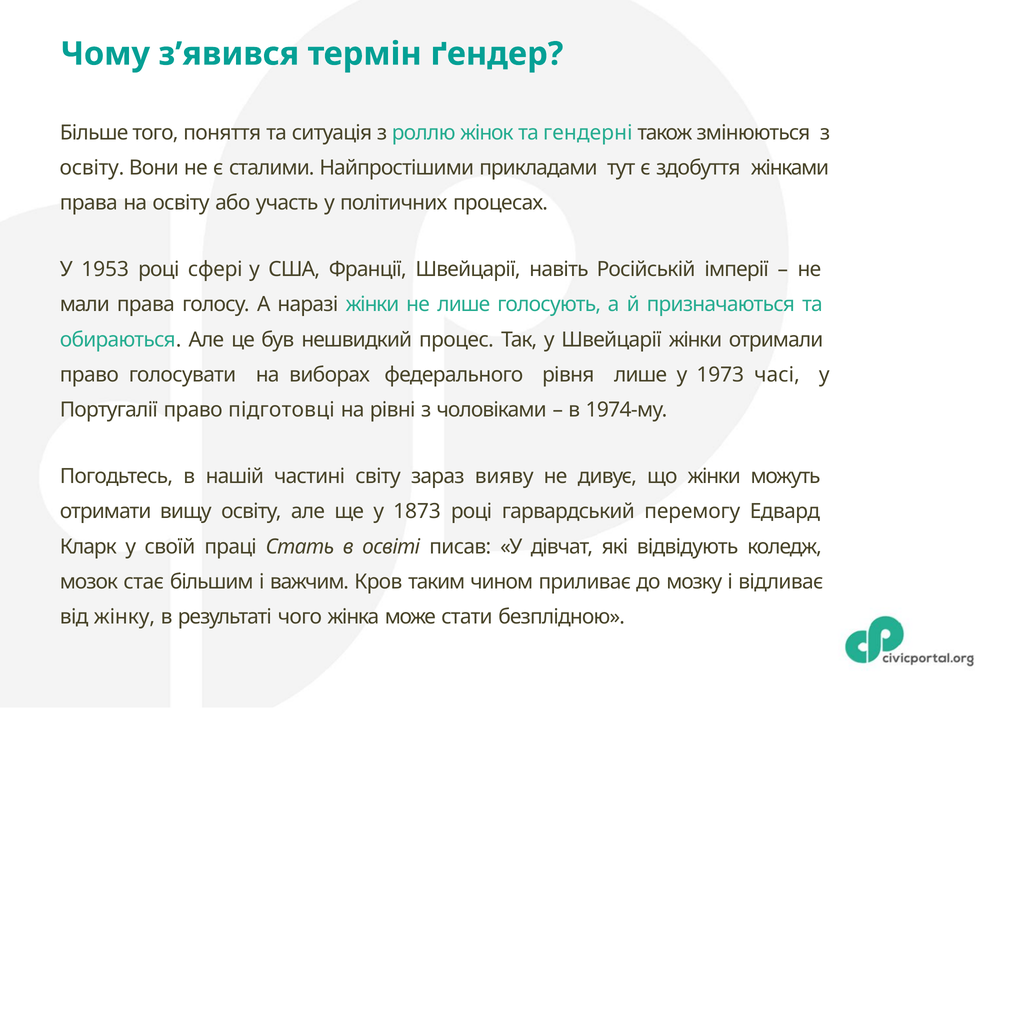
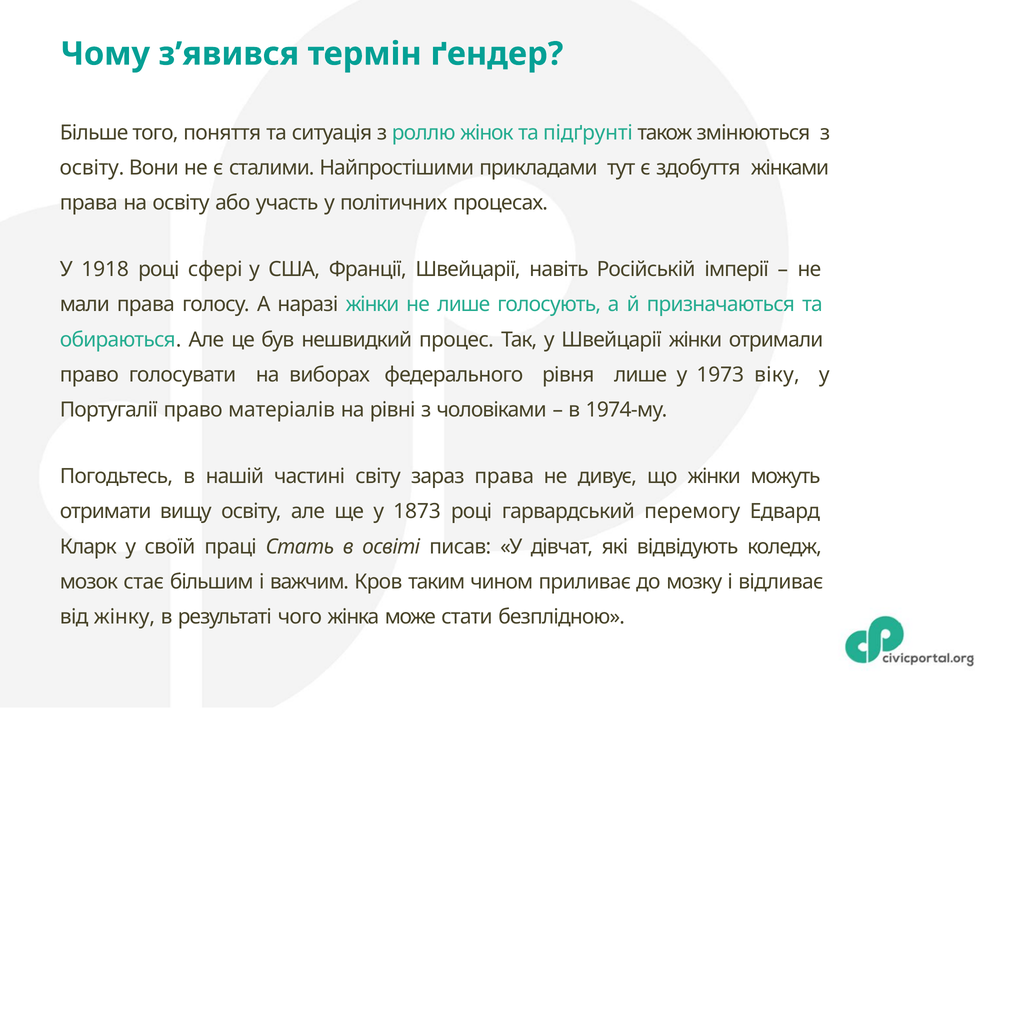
гендерні: гендерні -> підґрунті
1953: 1953 -> 1918
часі: часі -> віку
підготовці: підготовці -> матеріалів
зараз вияву: вияву -> права
